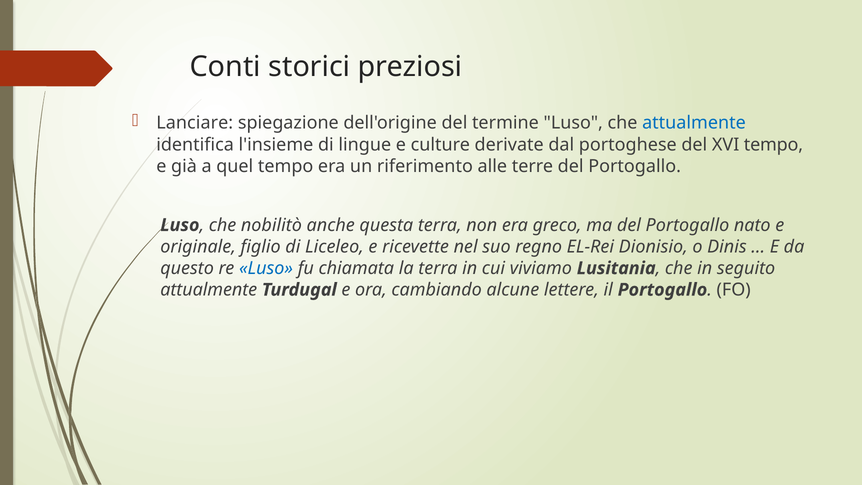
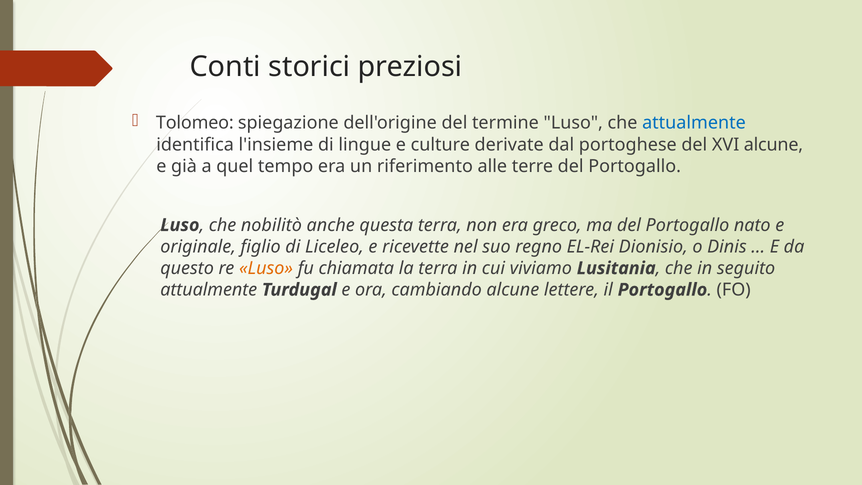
Lanciare: Lanciare -> Tolomeo
XVI tempo: tempo -> alcune
Luso at (266, 268) colour: blue -> orange
